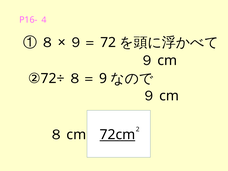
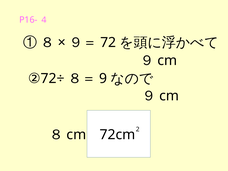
72cm underline: present -> none
